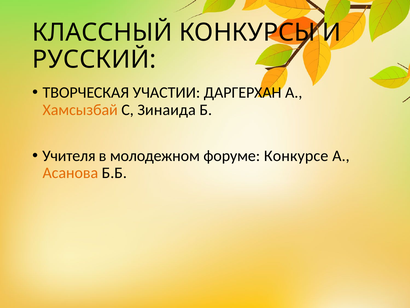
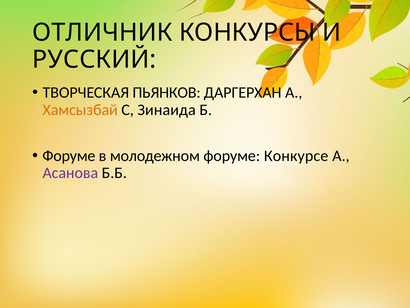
КЛАССНЫЙ: КЛАССНЫЙ -> ОТЛИЧНИК
УЧАСТИИ: УЧАСТИИ -> ПЬЯНКОВ
Учителя at (69, 155): Учителя -> Форуме
Асанова colour: orange -> purple
